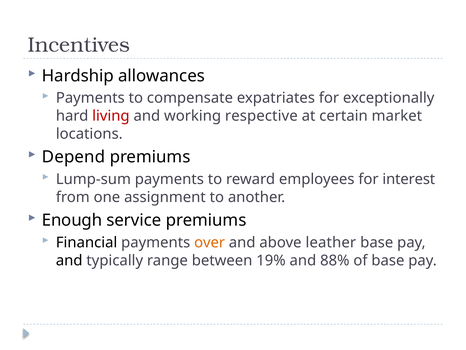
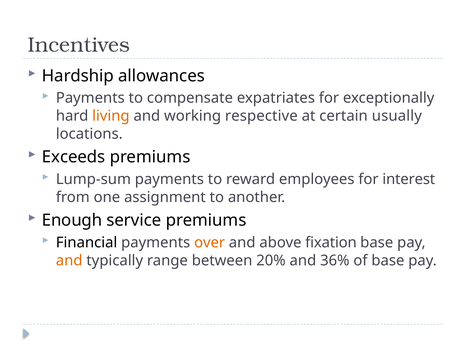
living colour: red -> orange
market: market -> usually
Depend: Depend -> Exceeds
leather: leather -> fixation
and at (69, 260) colour: black -> orange
19%: 19% -> 20%
88%: 88% -> 36%
